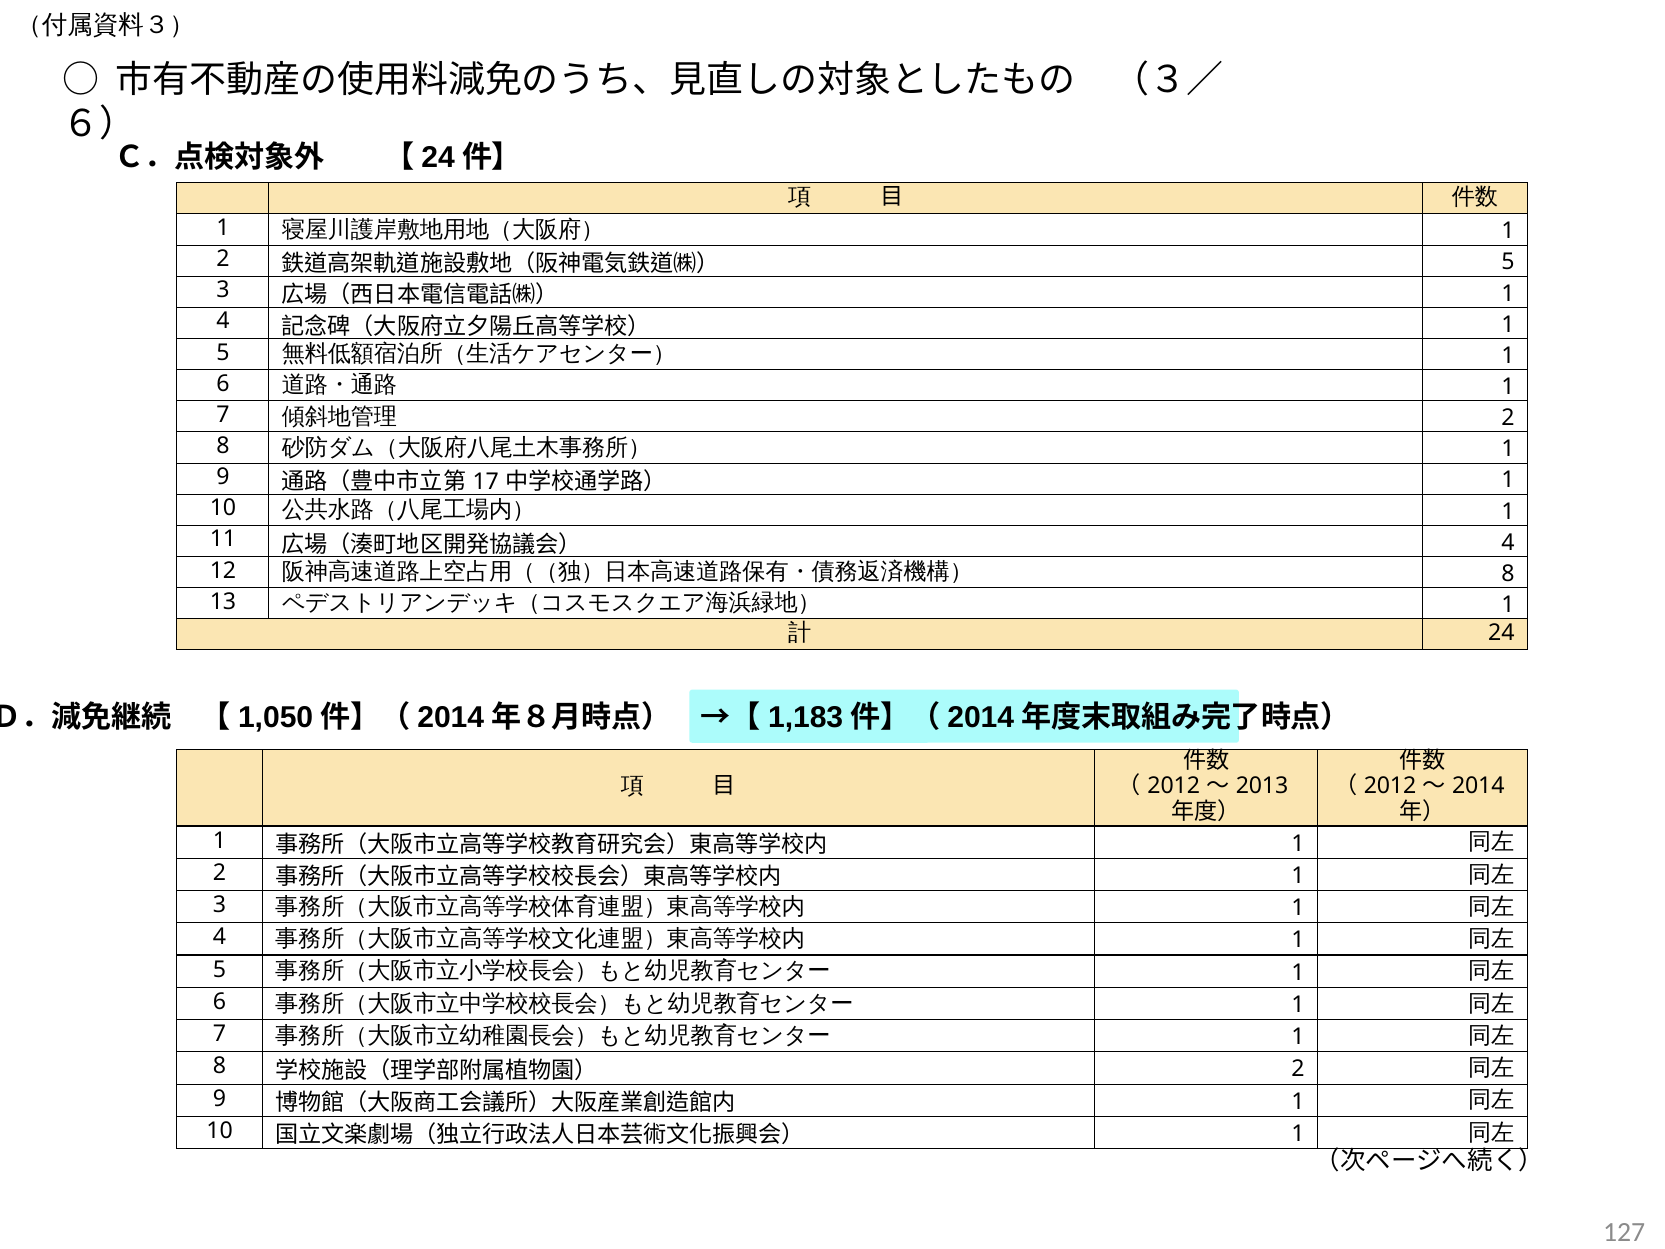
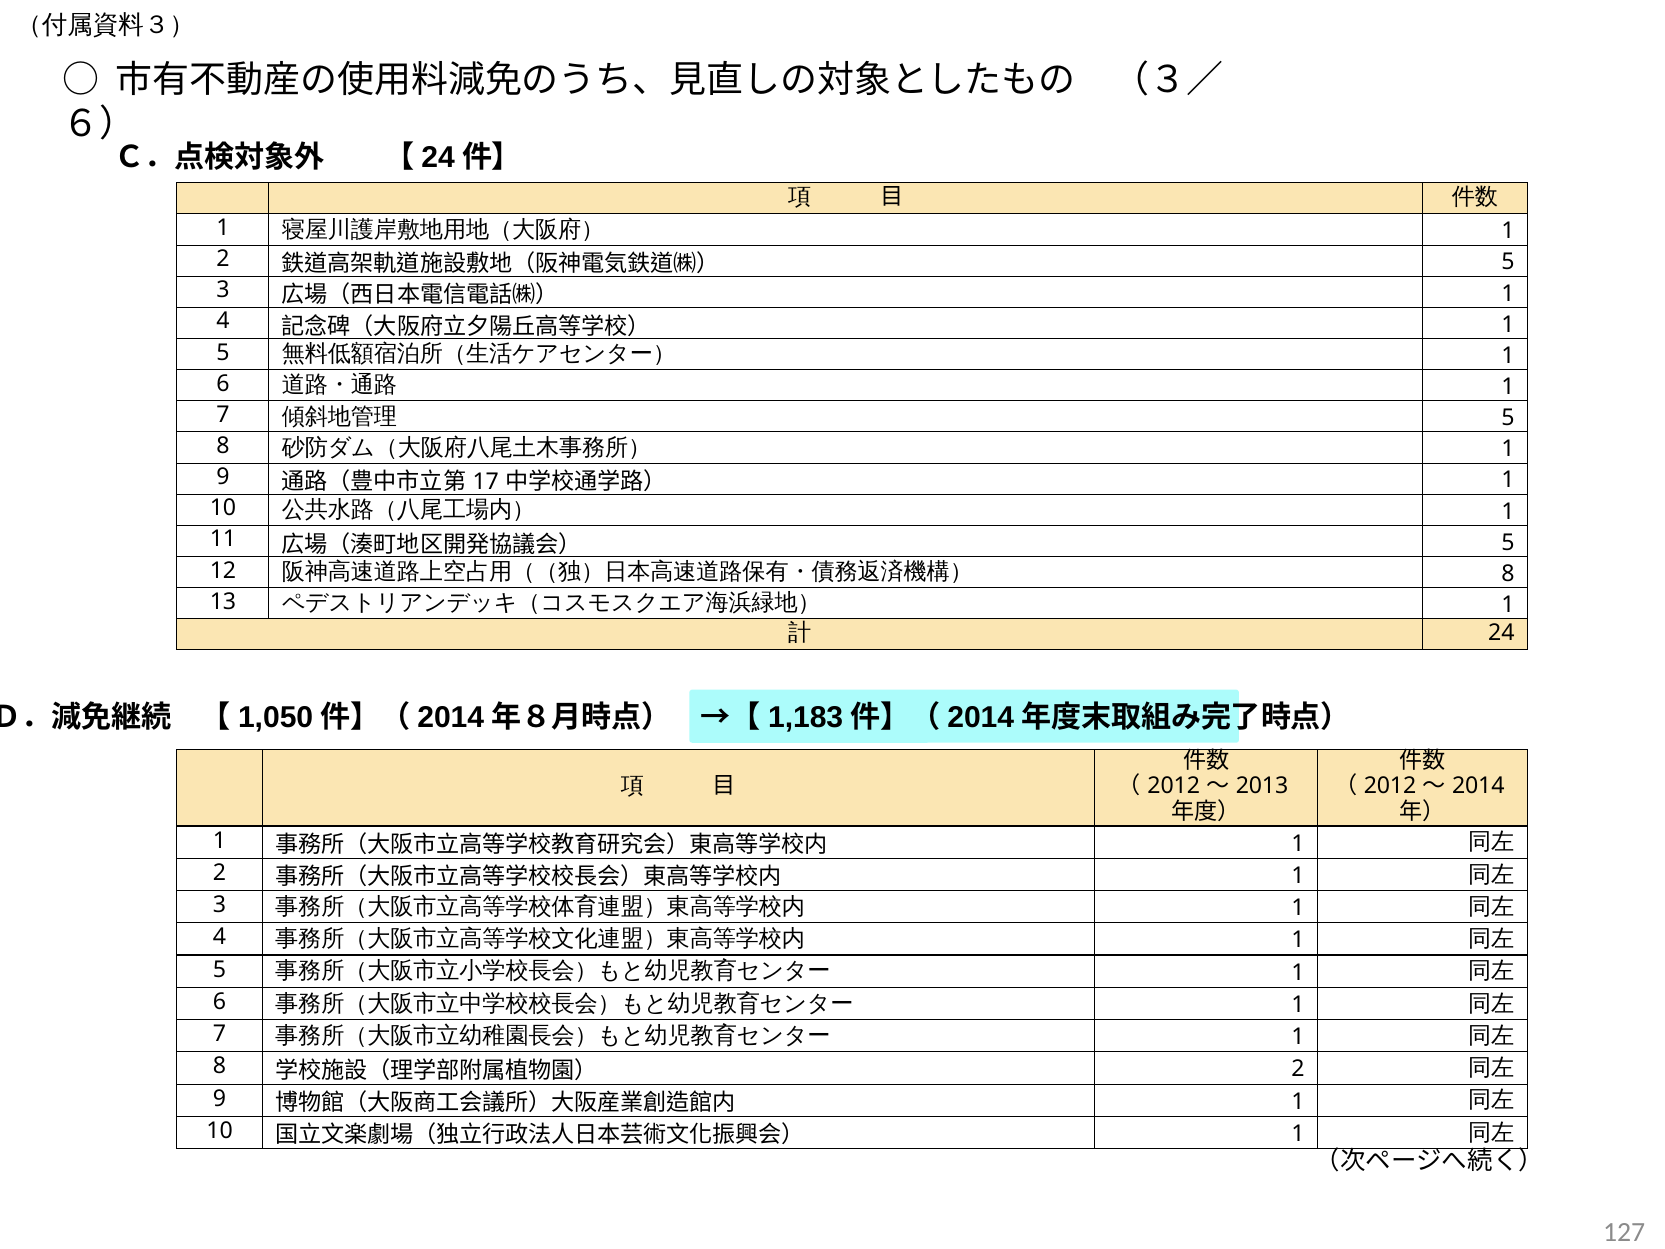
2 at (1508, 418): 2 -> 5
4 at (1508, 542): 4 -> 5
